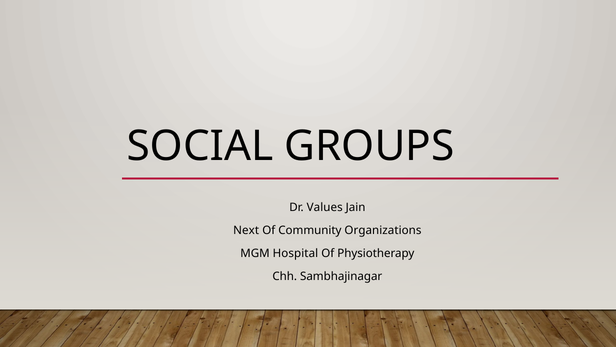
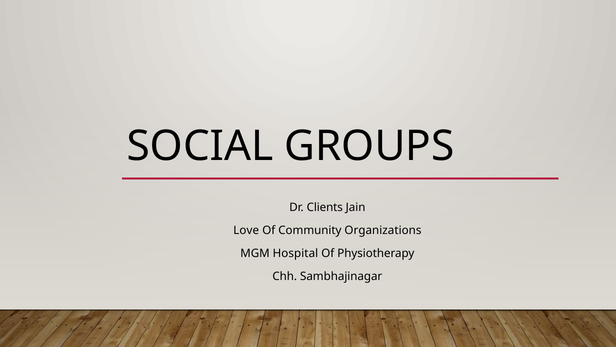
Values: Values -> Clients
Next: Next -> Love
